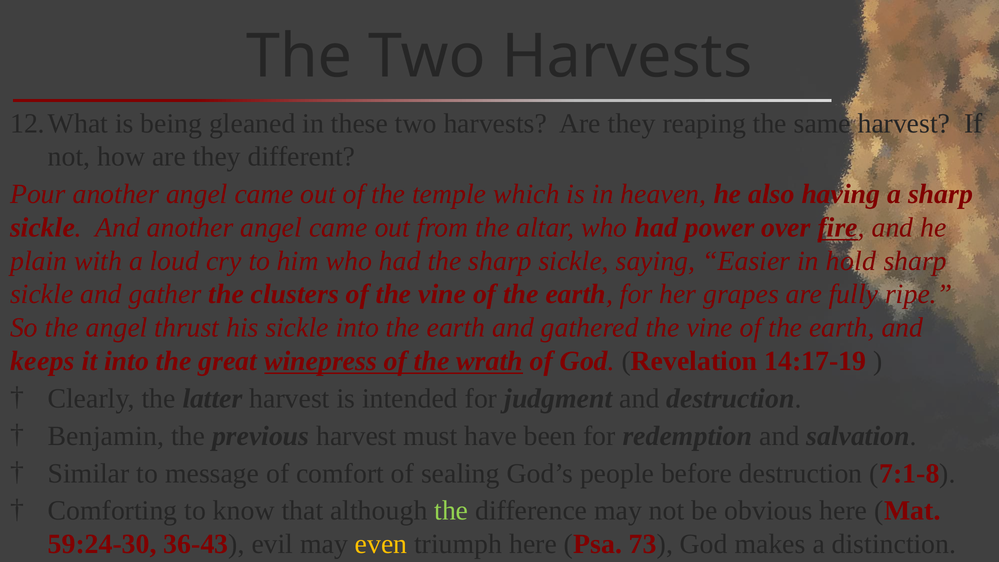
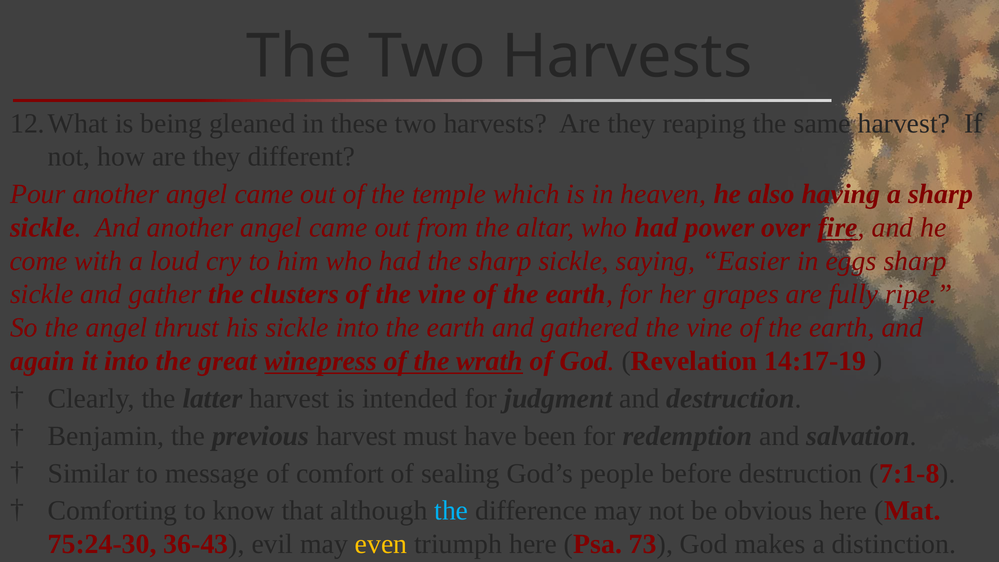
plain: plain -> come
hold: hold -> eggs
keeps: keeps -> again
the at (451, 511) colour: light green -> light blue
59:24-30: 59:24-30 -> 75:24-30
